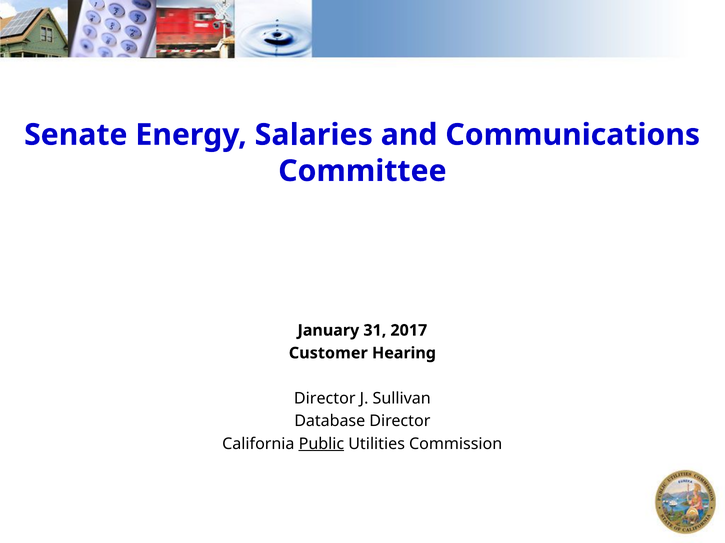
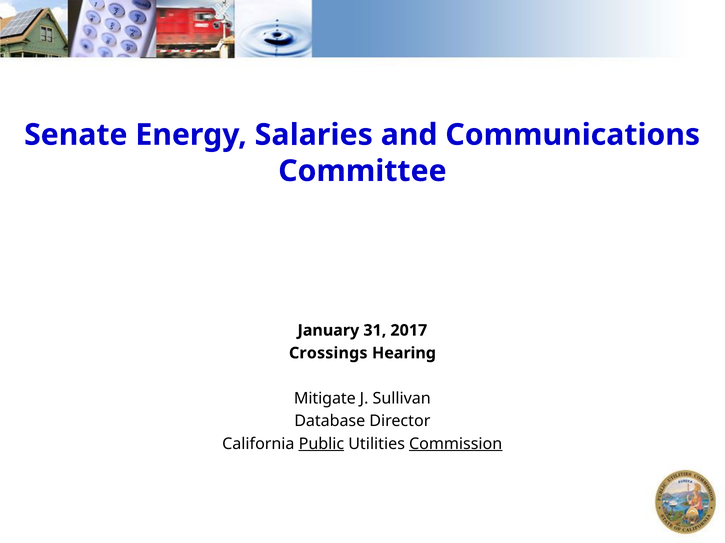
Customer: Customer -> Crossings
Director at (325, 399): Director -> Mitigate
Commission underline: none -> present
